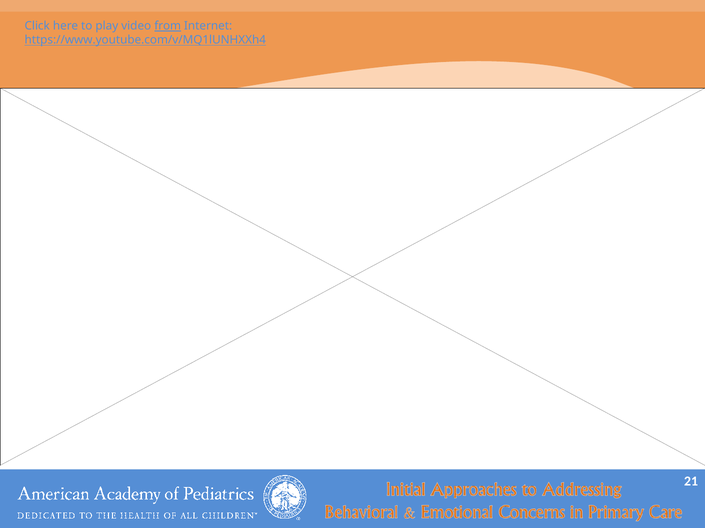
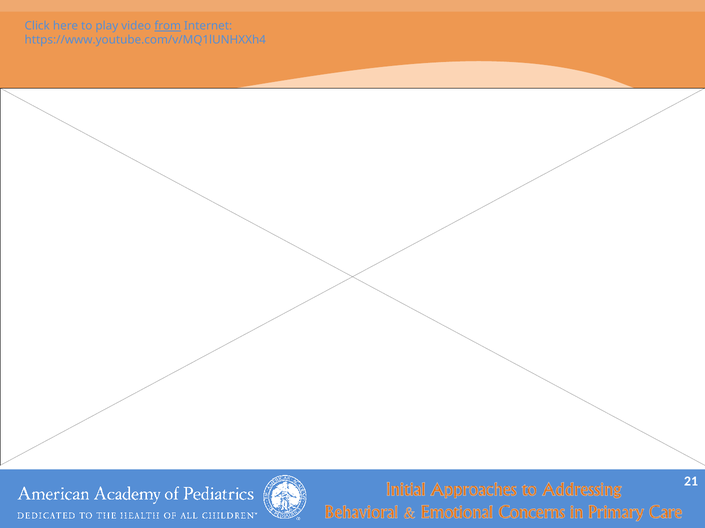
https://www.youtube.com/v/MQ1lUNHXXh4 underline: present -> none
